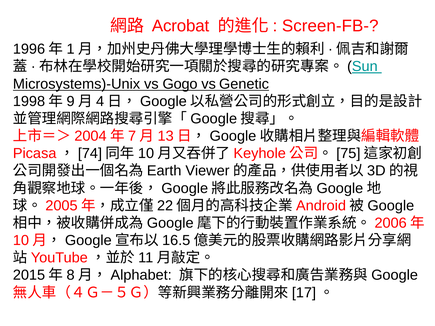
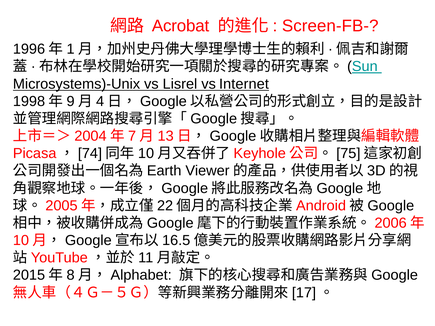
Gogo: Gogo -> Lisrel
Genetic: Genetic -> Internet
